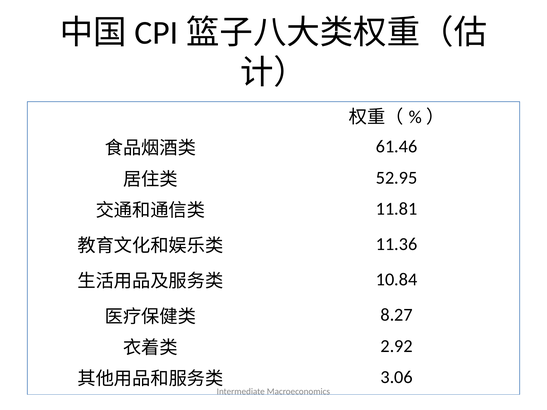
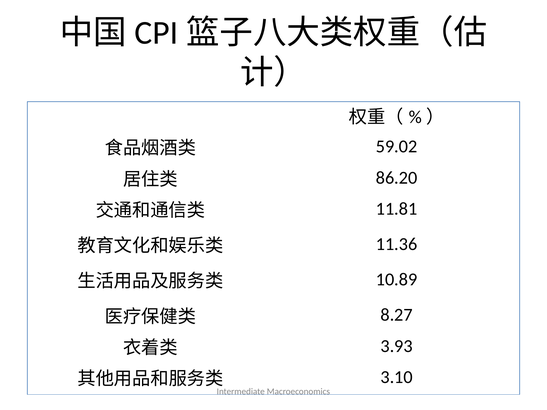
61.46: 61.46 -> 59.02
52.95: 52.95 -> 86.20
10.84: 10.84 -> 10.89
2.92: 2.92 -> 3.93
3.06: 3.06 -> 3.10
